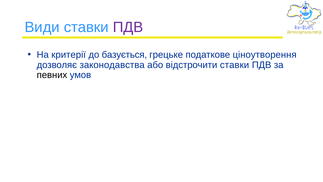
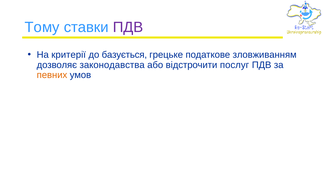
Види: Види -> Тому
ціноутворення: ціноутворення -> зловживанням
відстрочити ставки: ставки -> послуг
певних colour: black -> orange
